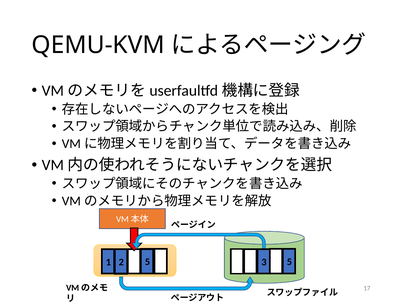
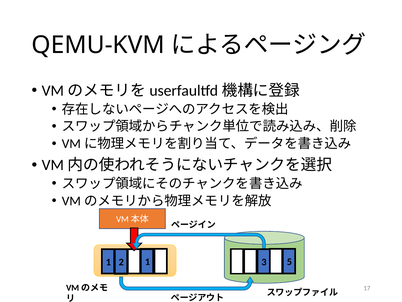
1 5: 5 -> 1
